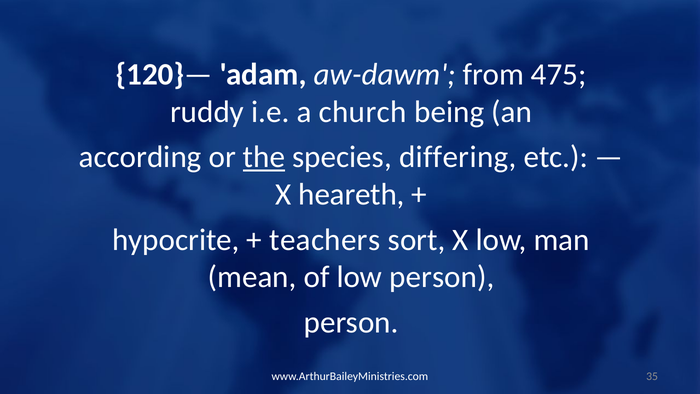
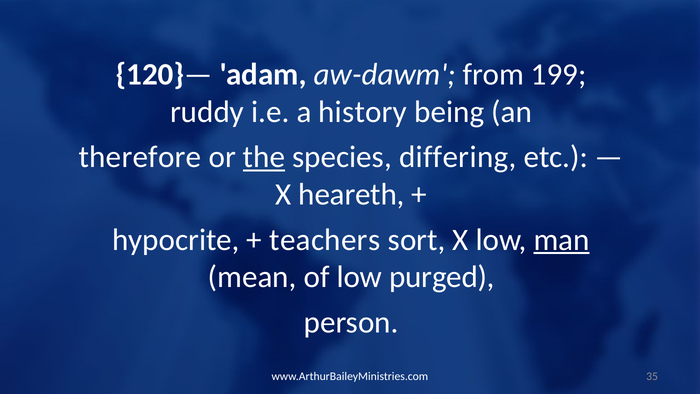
475: 475 -> 199
church: church -> history
according: according -> therefore
man underline: none -> present
low person: person -> purged
